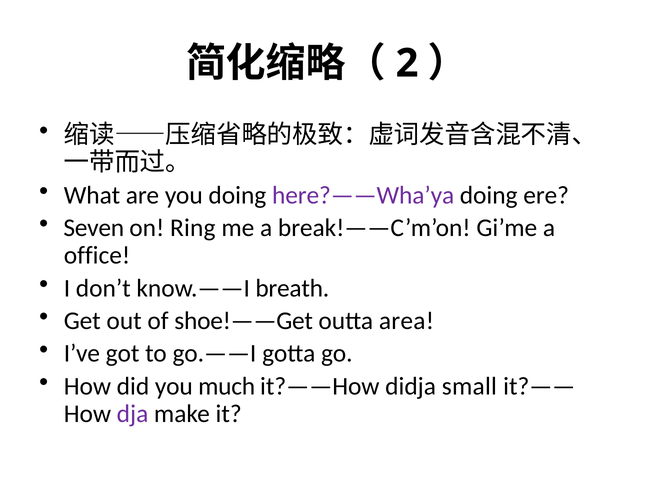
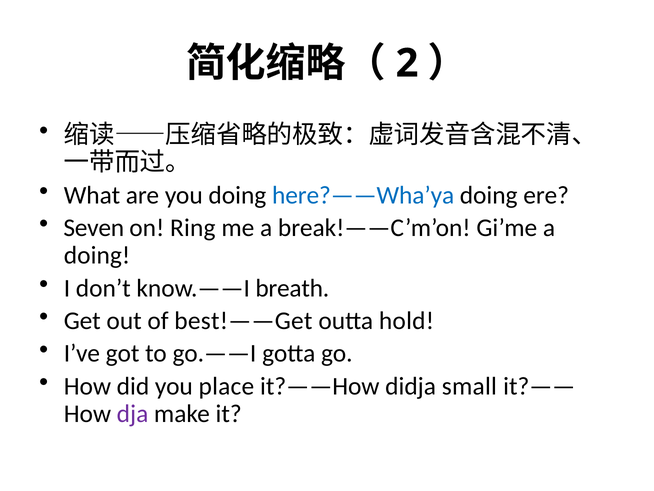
here?——Wha’ya colour: purple -> blue
office at (97, 255): office -> doing
shoe!——Get: shoe!——Get -> best!——Get
area: area -> hold
much: much -> place
